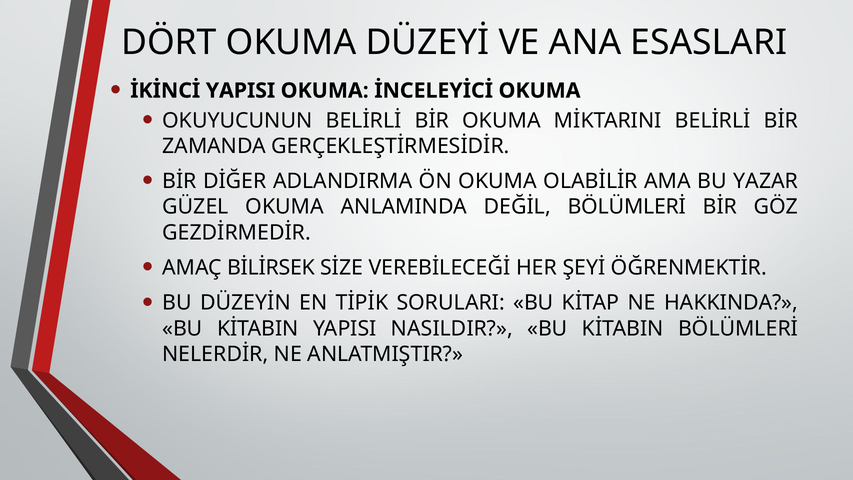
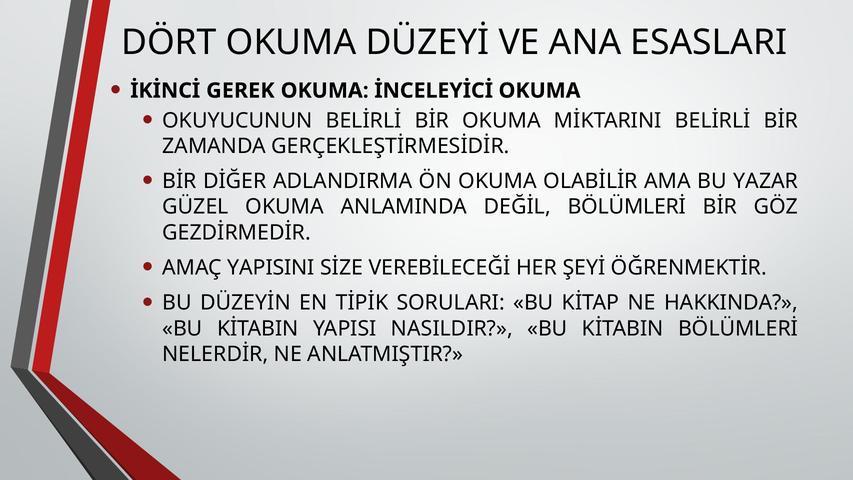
İKİNCİ YAPISI: YAPISI -> GEREK
BİLİRSEK: BİLİRSEK -> YAPISINI
